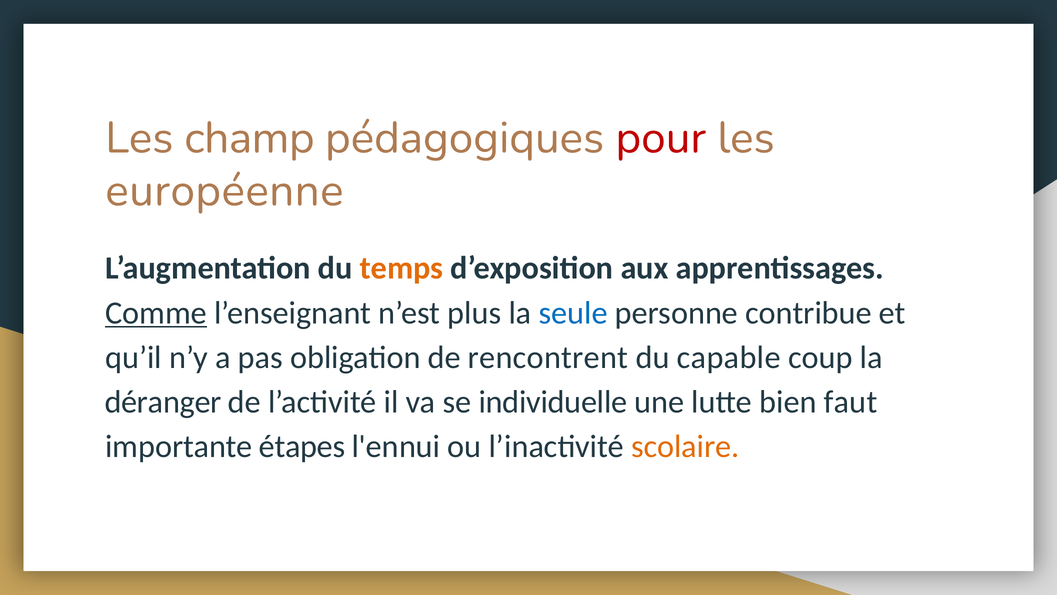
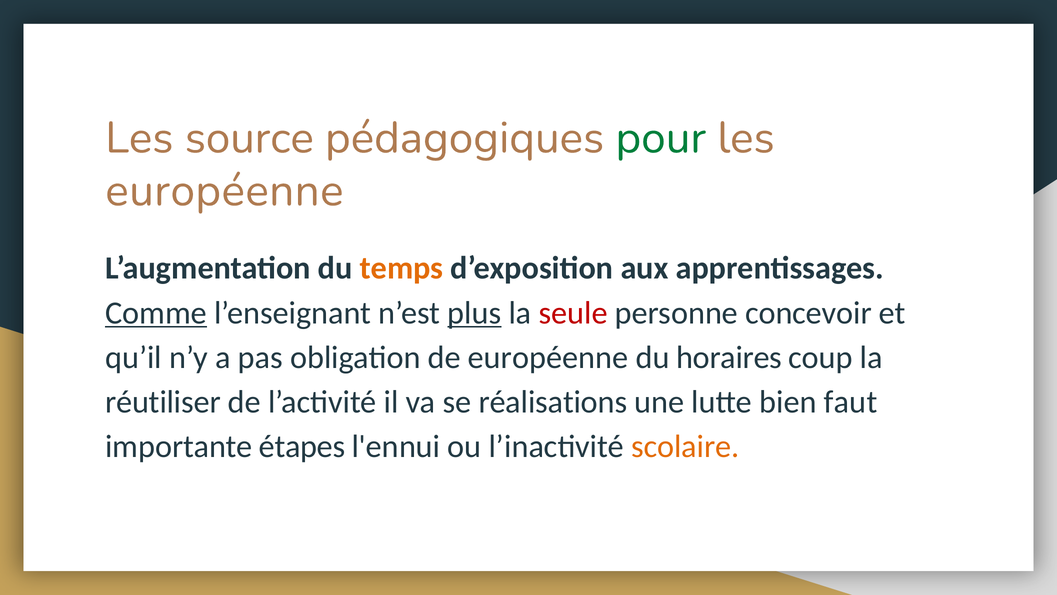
champ: champ -> source
pour colour: red -> green
plus underline: none -> present
seule colour: blue -> red
contribue: contribue -> concevoir
de rencontrent: rencontrent -> européenne
capable: capable -> horaires
déranger: déranger -> réutiliser
individuelle: individuelle -> réalisations
